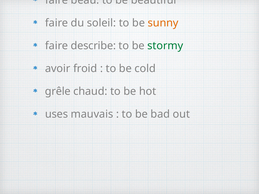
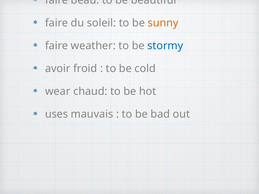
describe: describe -> weather
stormy colour: green -> blue
grêle: grêle -> wear
